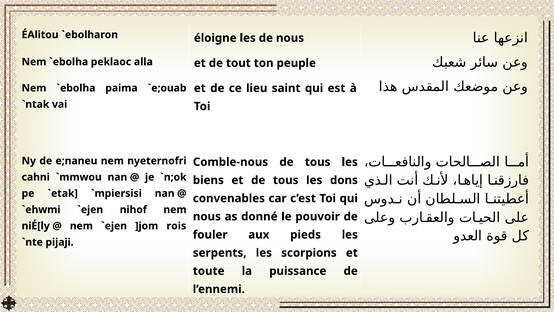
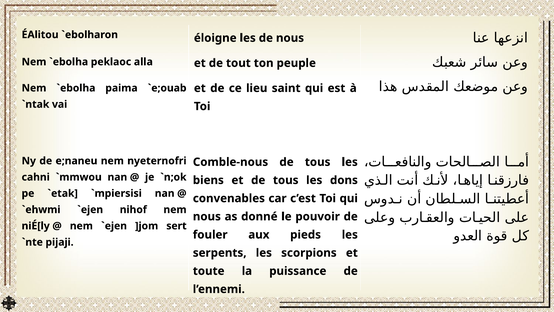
rois: rois -> sert
